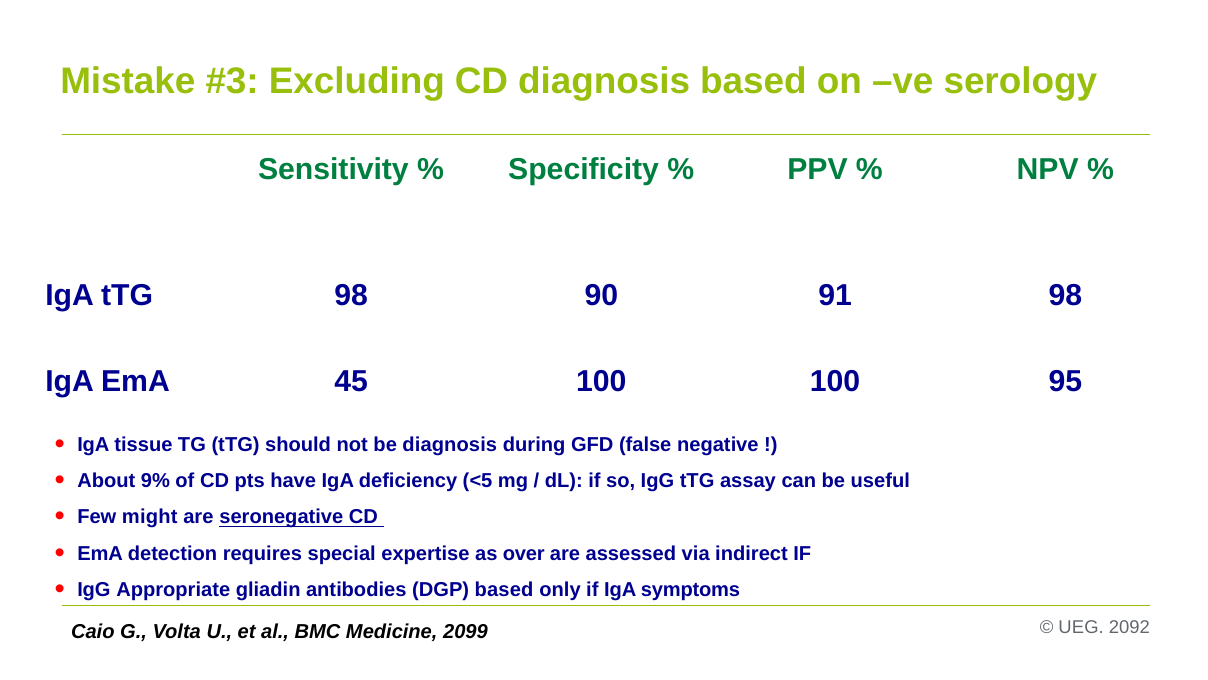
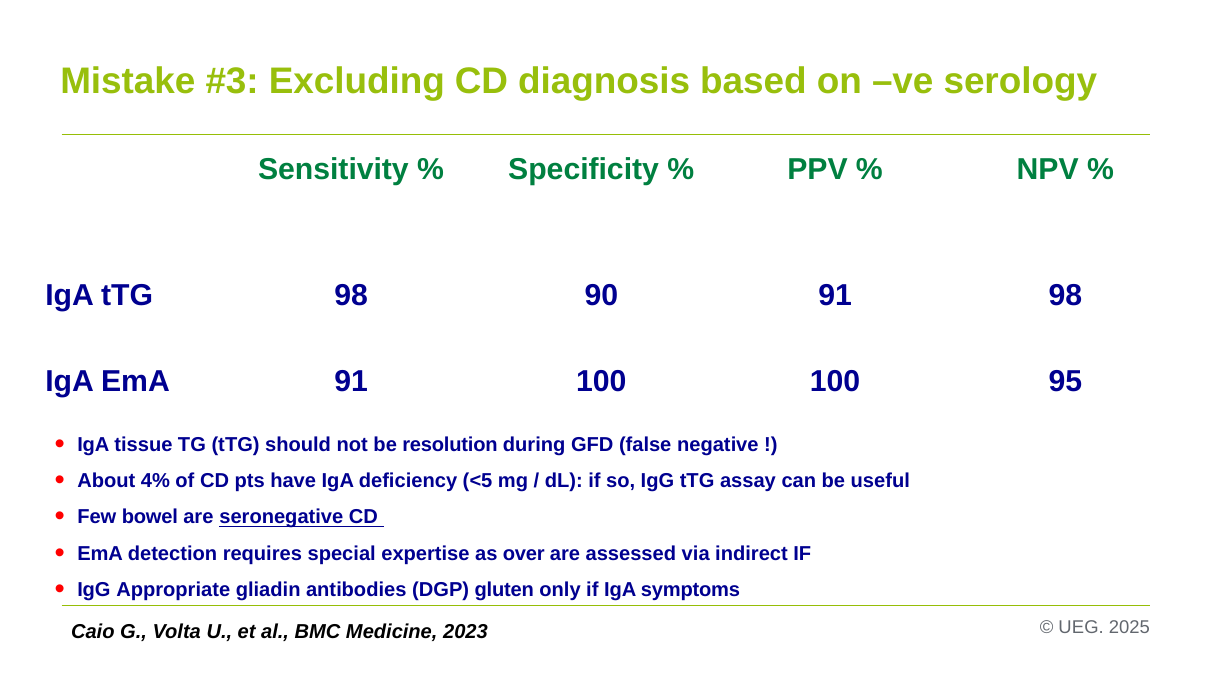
EmA 45: 45 -> 91
be diagnosis: diagnosis -> resolution
9%: 9% -> 4%
might: might -> bowel
DGP based: based -> gluten
2092: 2092 -> 2025
2099: 2099 -> 2023
